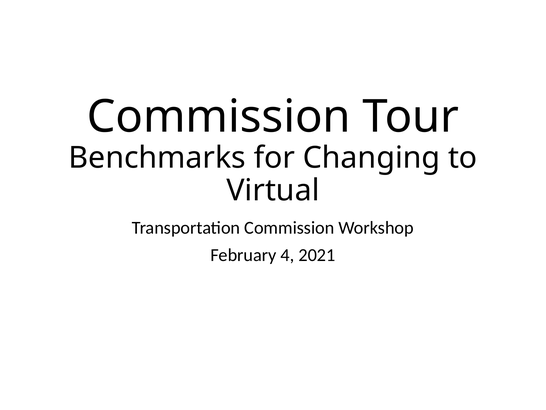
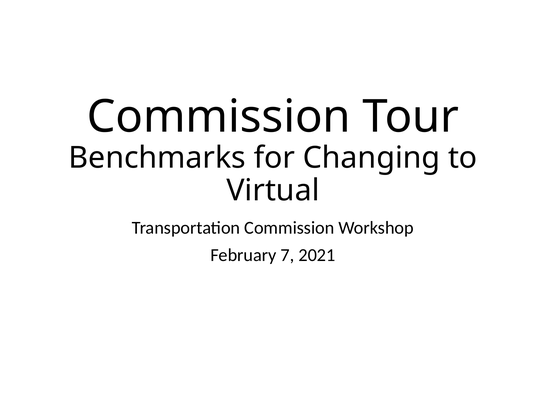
4: 4 -> 7
